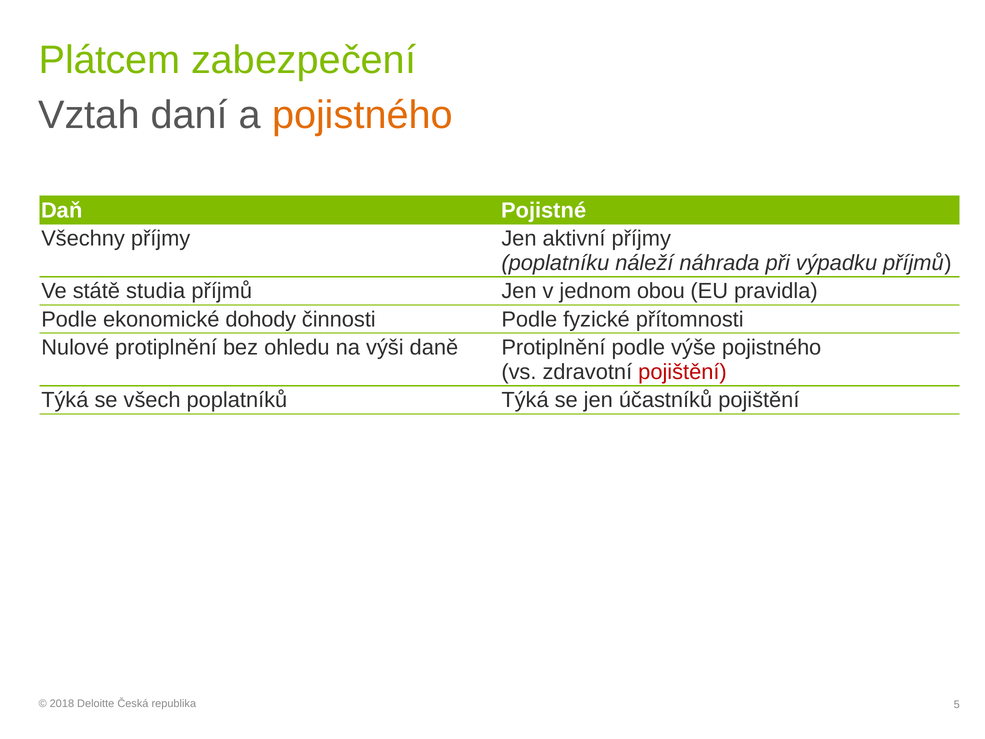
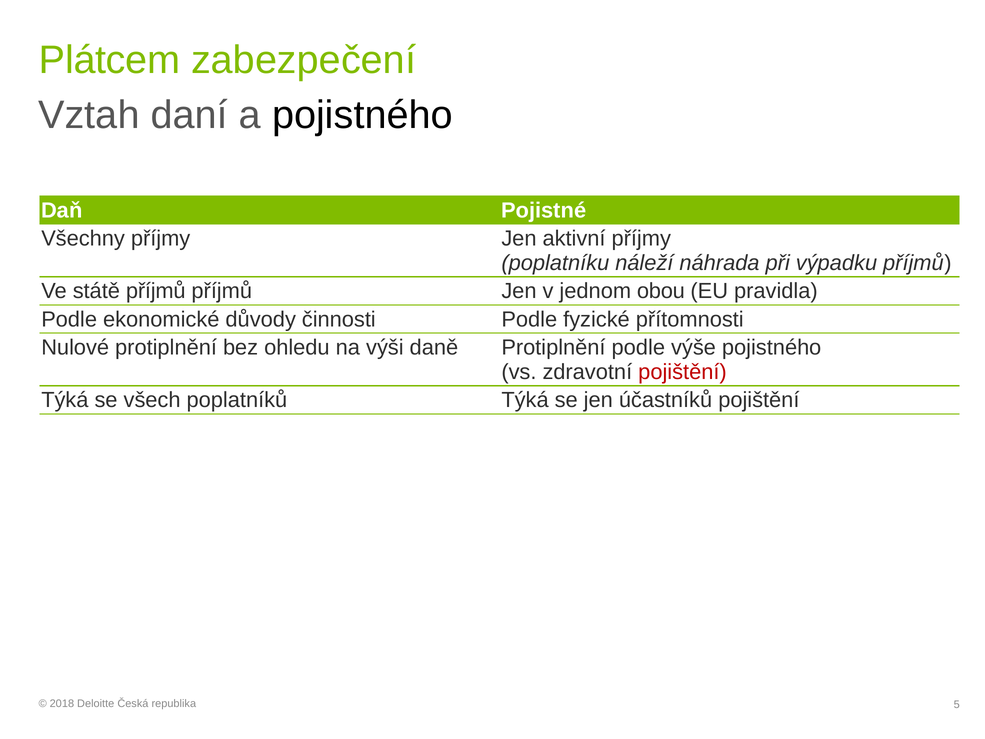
pojistného at (362, 115) colour: orange -> black
státě studia: studia -> příjmů
dohody: dohody -> důvody
